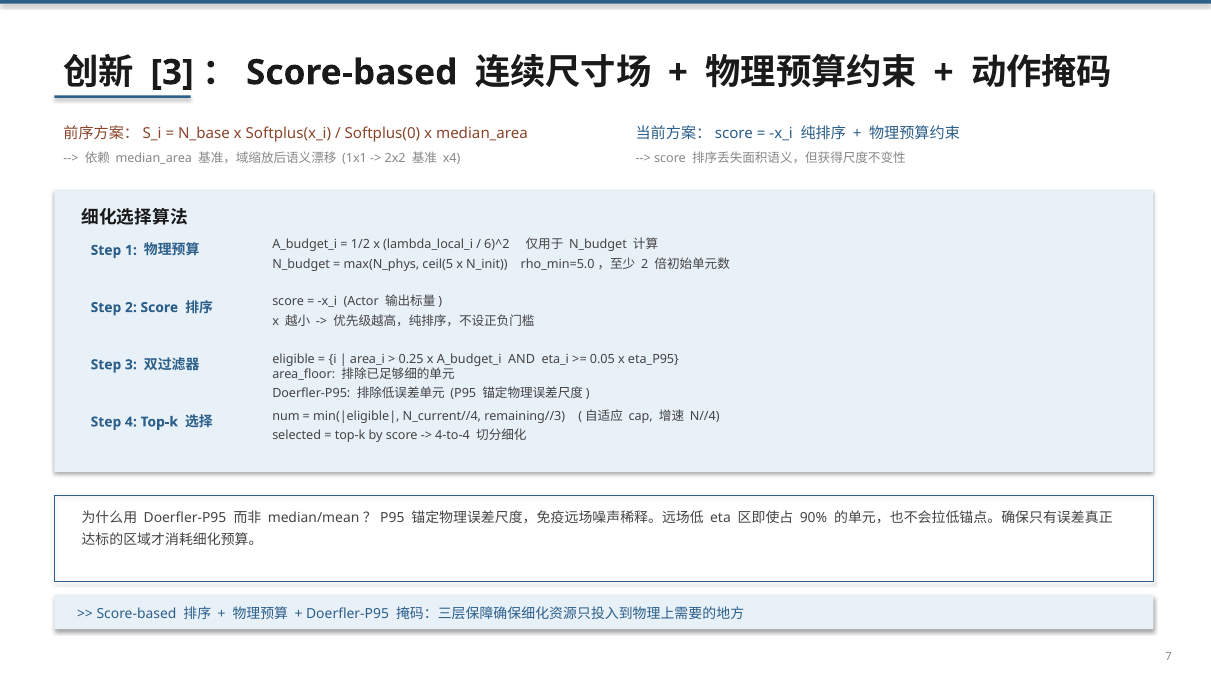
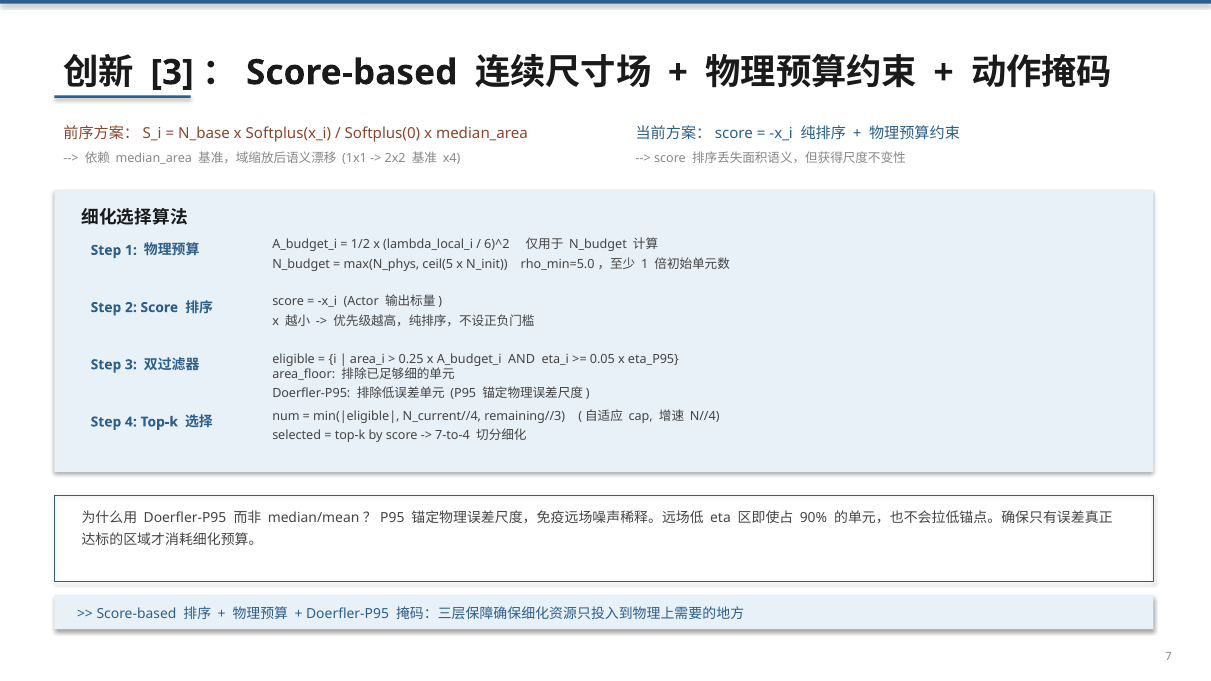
2 at (645, 264): 2 -> 1
4-to-4: 4-to-4 -> 7-to-4
